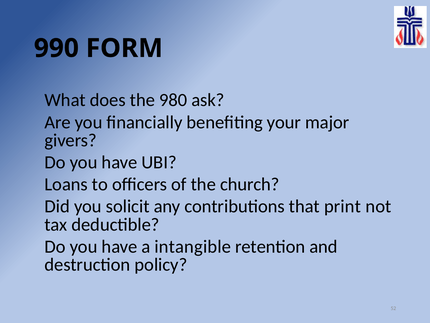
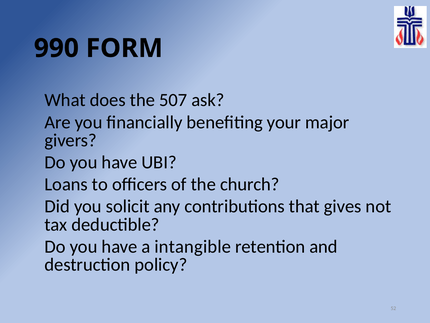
980: 980 -> 507
print: print -> gives
